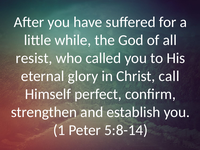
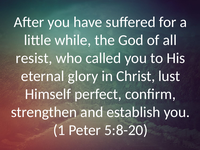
call: call -> lust
5:8-14: 5:8-14 -> 5:8-20
